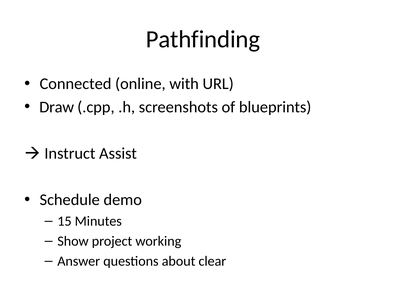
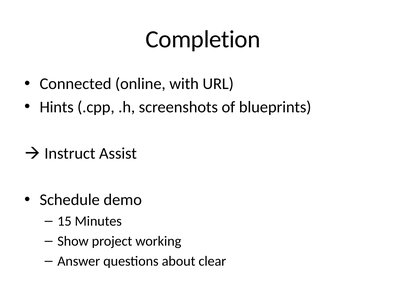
Pathfinding: Pathfinding -> Completion
Draw: Draw -> Hints
